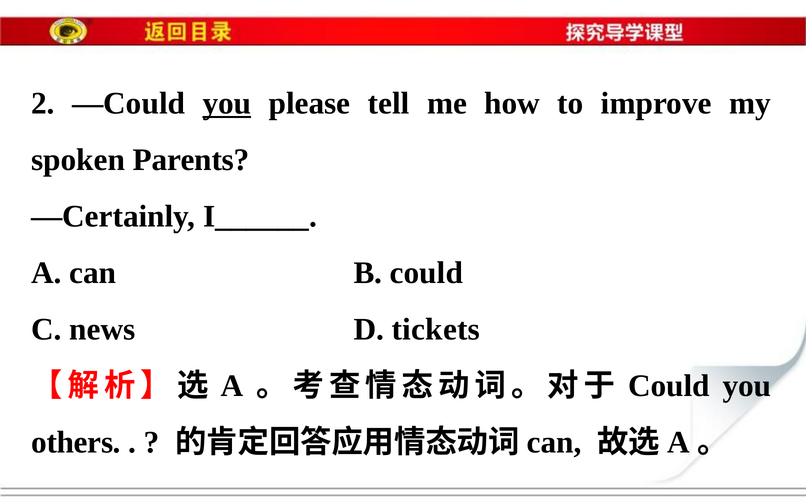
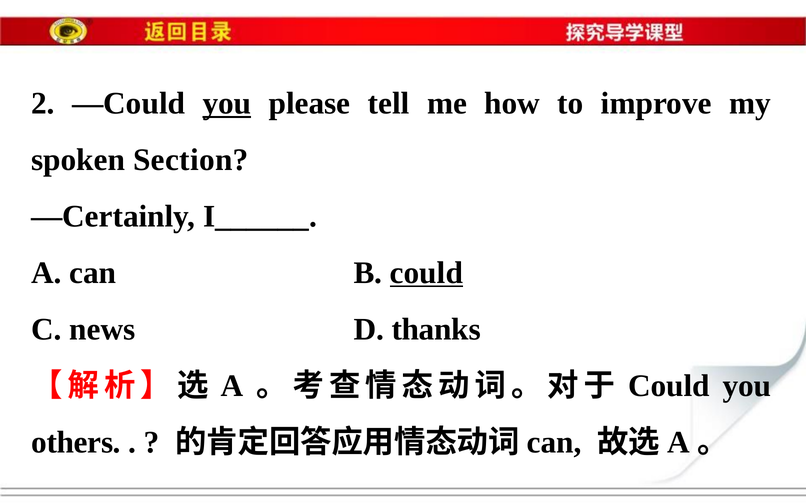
Parents: Parents -> Section
could at (426, 273) underline: none -> present
tickets: tickets -> thanks
